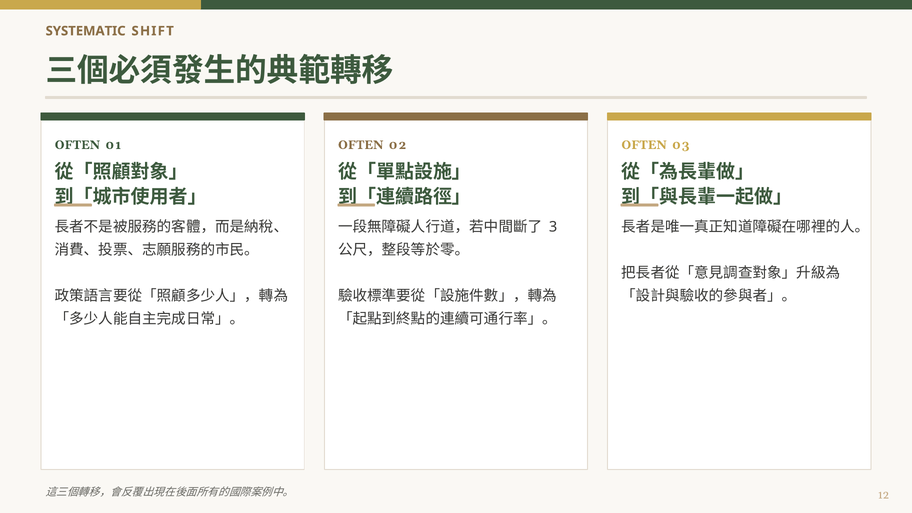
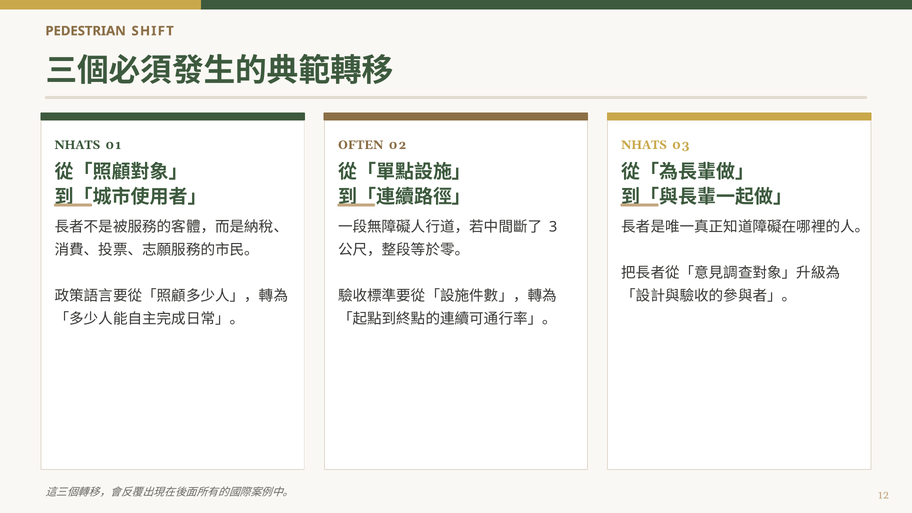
SYSTEMATIC: SYSTEMATIC -> PEDESTRIAN
OFTEN at (77, 145): OFTEN -> NHATS
OFTEN at (644, 145): OFTEN -> NHATS
